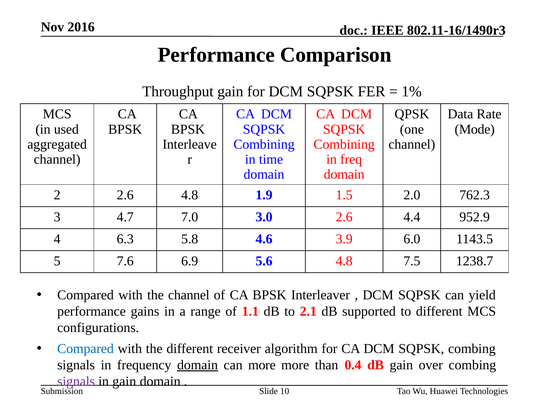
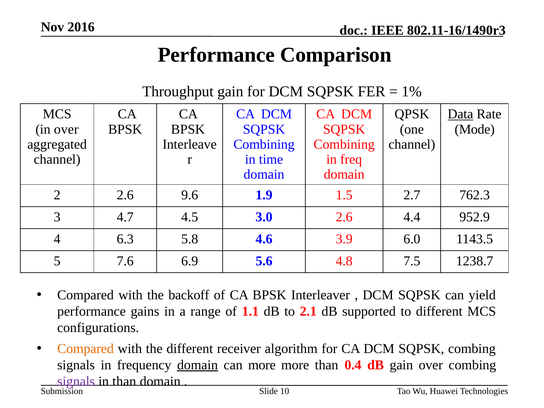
Data underline: none -> present
in used: used -> over
2.6 4.8: 4.8 -> 9.6
2.0: 2.0 -> 2.7
7.0: 7.0 -> 4.5
the channel: channel -> backoff
Compared at (85, 349) colour: blue -> orange
in gain: gain -> than
